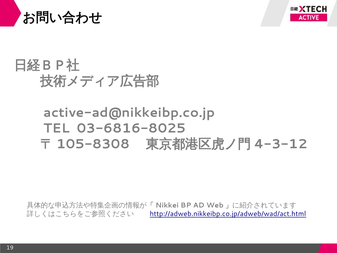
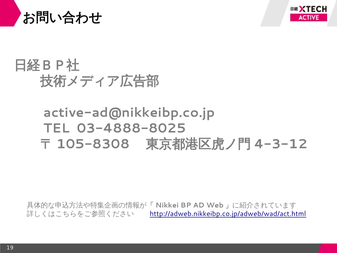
03-6816-8025: 03-6816-8025 -> 03-4888-8025
